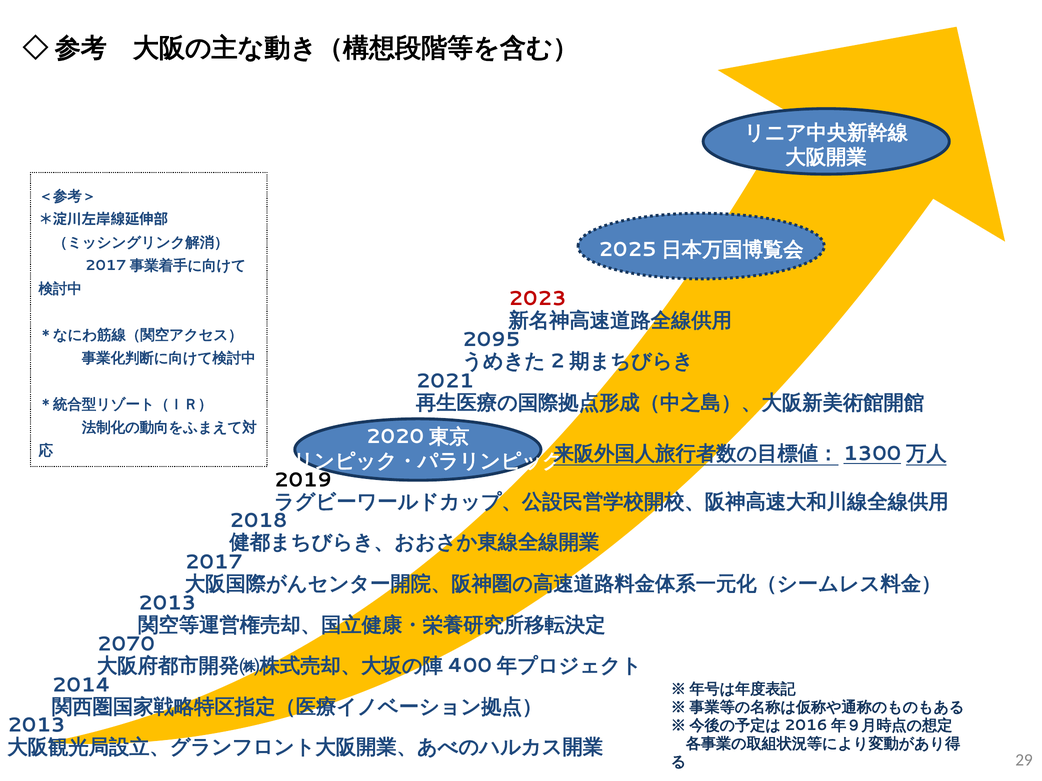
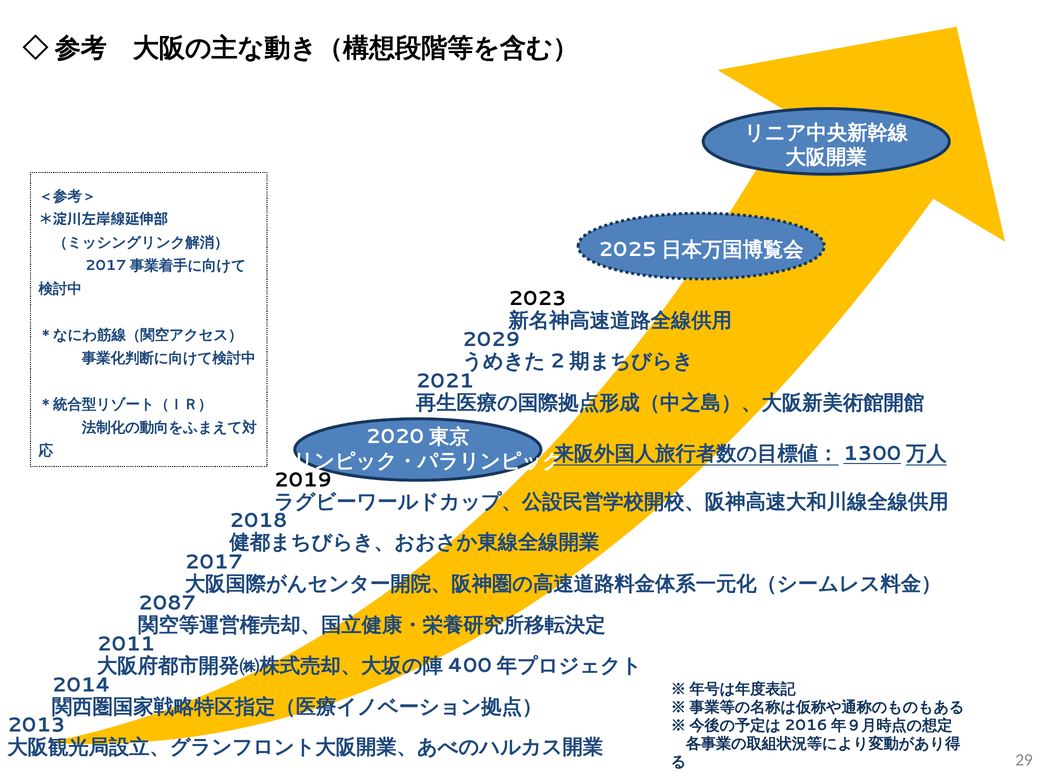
2023 colour: red -> black
2095: 2095 -> 2029
2013 at (167, 604): 2013 -> 2087
2070: 2070 -> 2011
